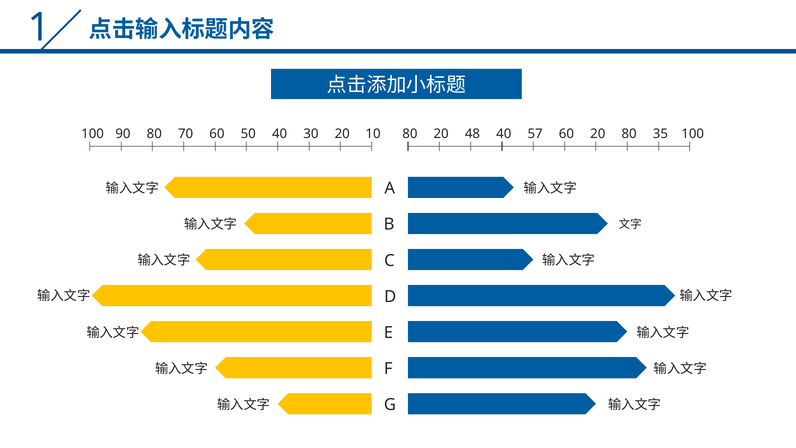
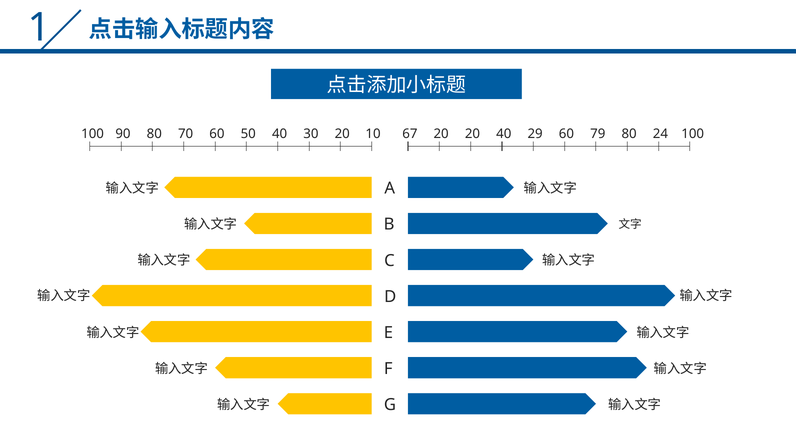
100 80: 80 -> 67
20 48: 48 -> 20
57: 57 -> 29
60 20: 20 -> 79
35: 35 -> 24
